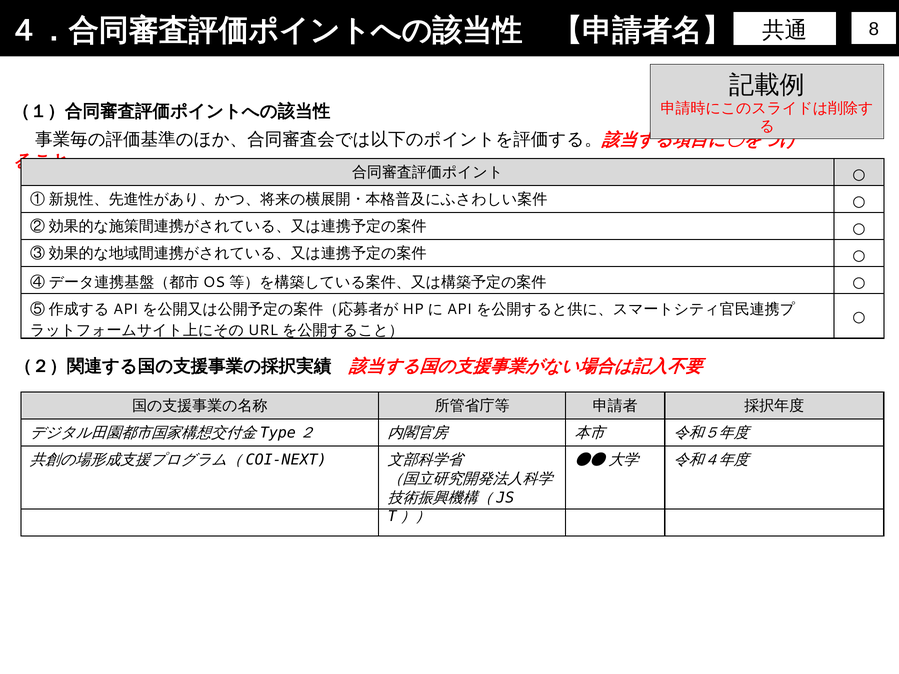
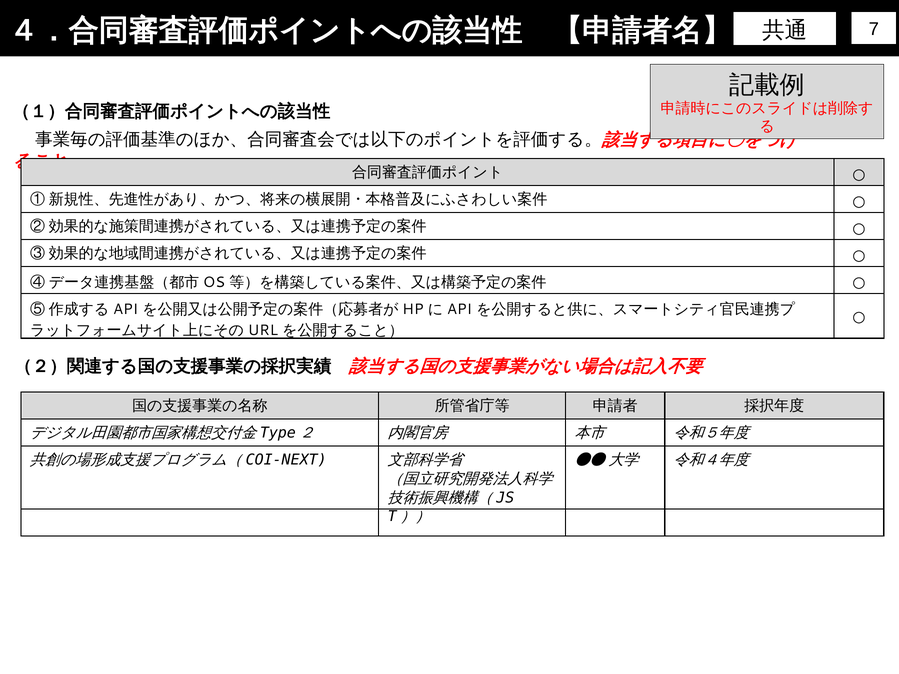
8: 8 -> 7
